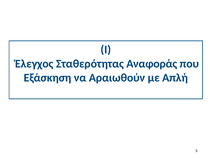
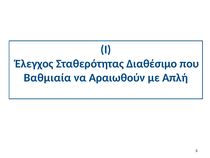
Αναφοράς: Αναφοράς -> Διαθέσιμο
Εξάσκηση: Εξάσκηση -> Βαθμιαία
